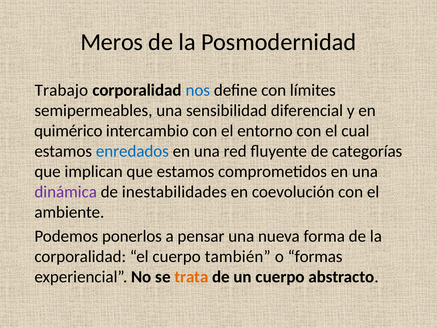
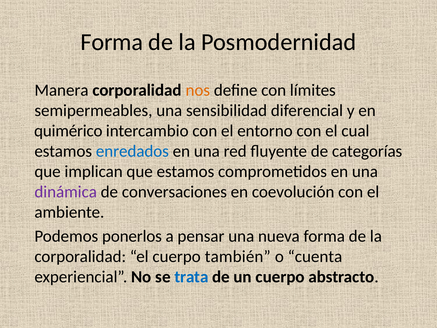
Meros at (112, 42): Meros -> Forma
Trabajo: Trabajo -> Manera
nos colour: blue -> orange
inestabilidades: inestabilidades -> conversaciones
formas: formas -> cuenta
trata colour: orange -> blue
